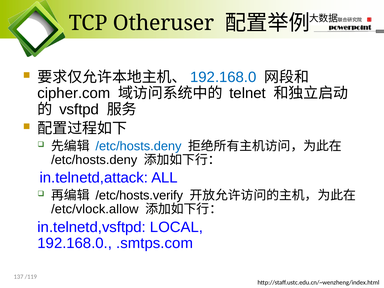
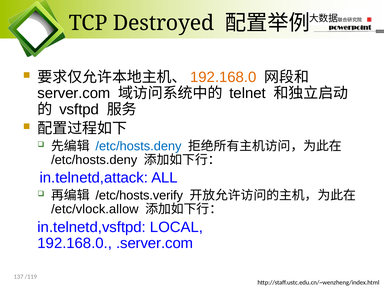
Otheruser: Otheruser -> Destroyed
192.168.0 at (223, 77) colour: blue -> orange
cipher.com: cipher.com -> server.com
.smtps.com: .smtps.com -> .server.com
